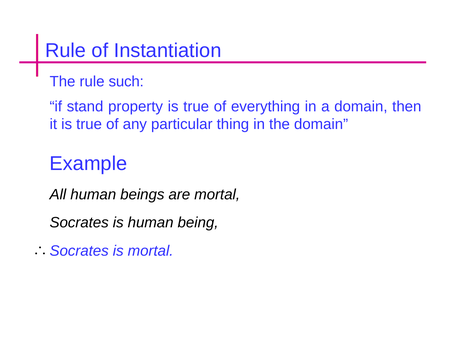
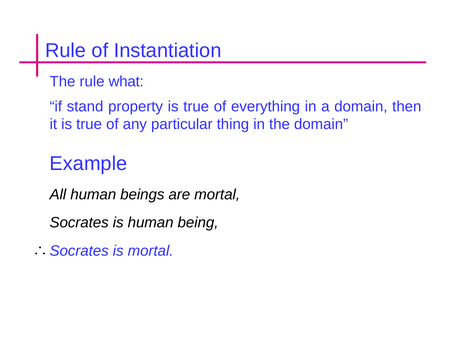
such: such -> what
